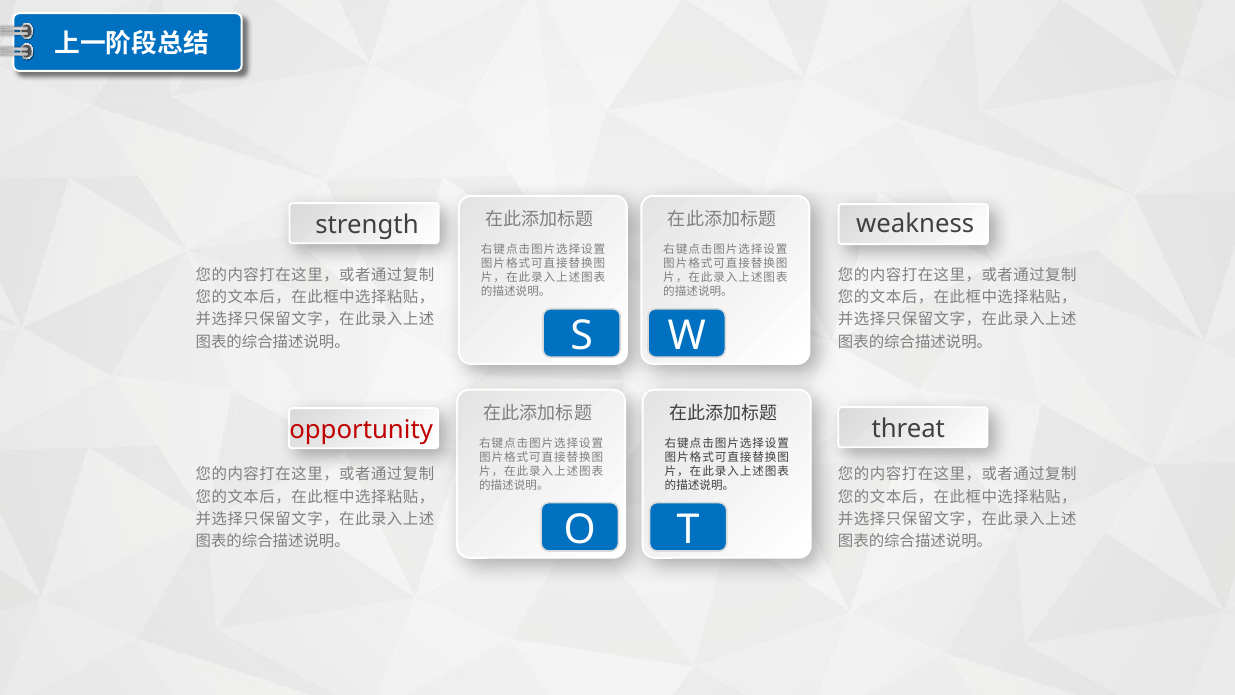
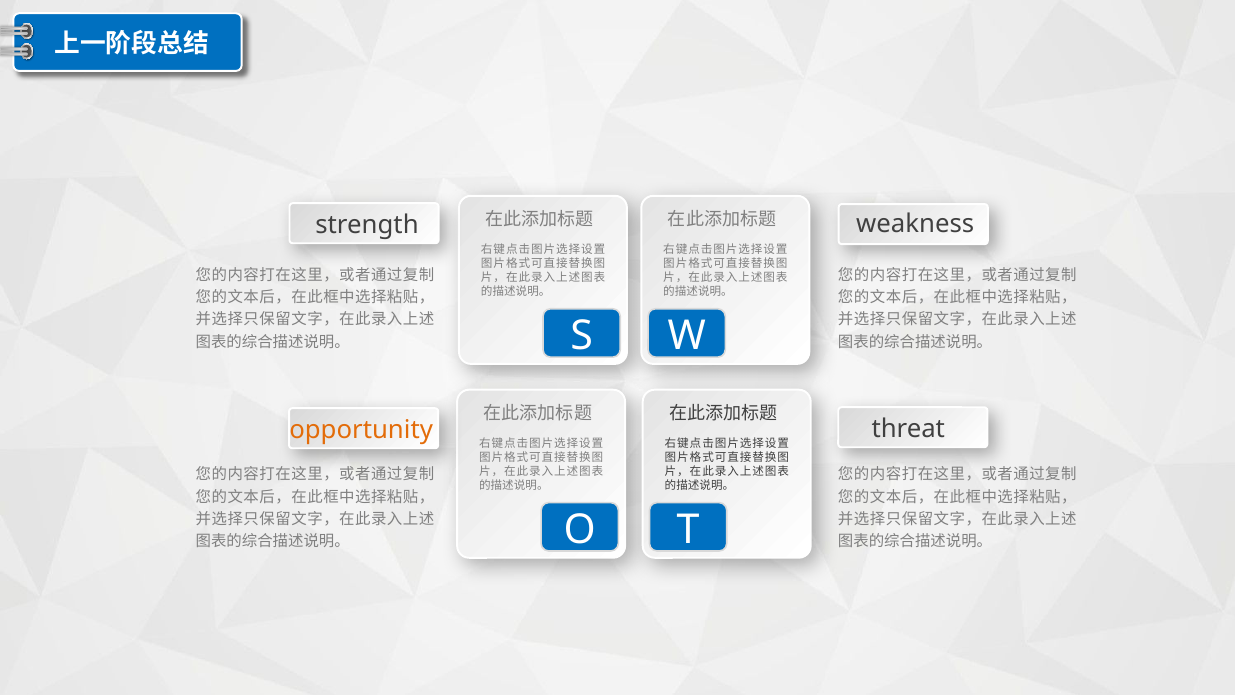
opportunity colour: red -> orange
